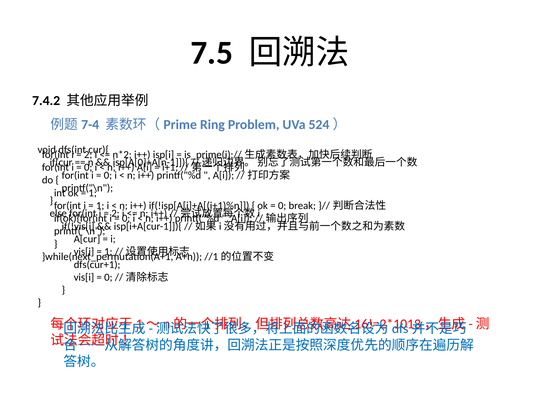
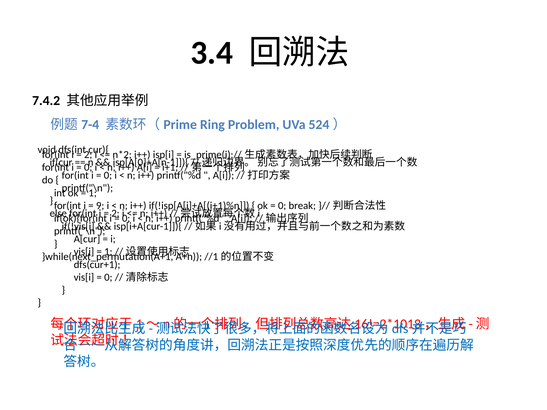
7.5: 7.5 -> 3.4
1 at (100, 206): 1 -> 9
